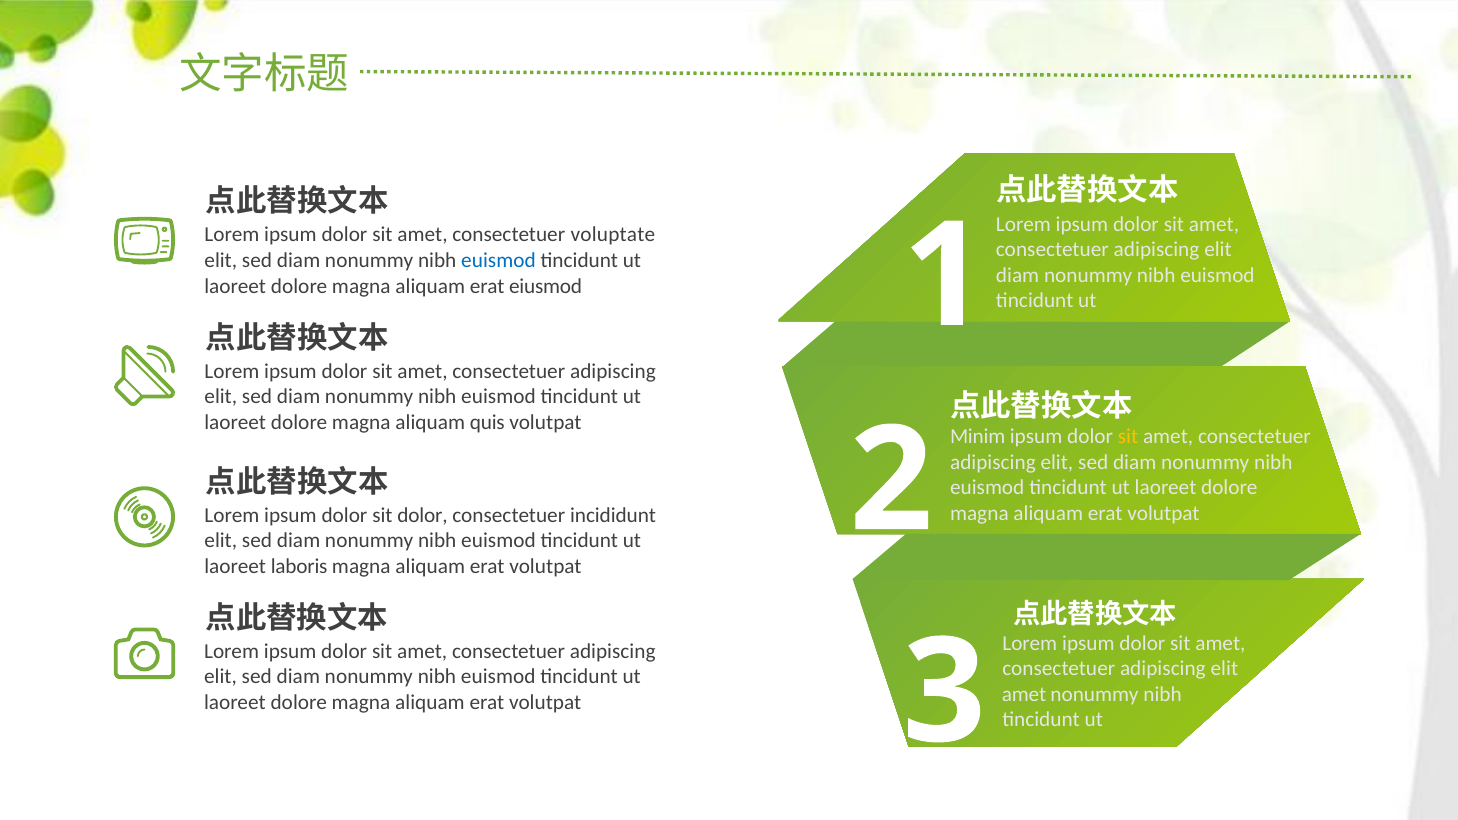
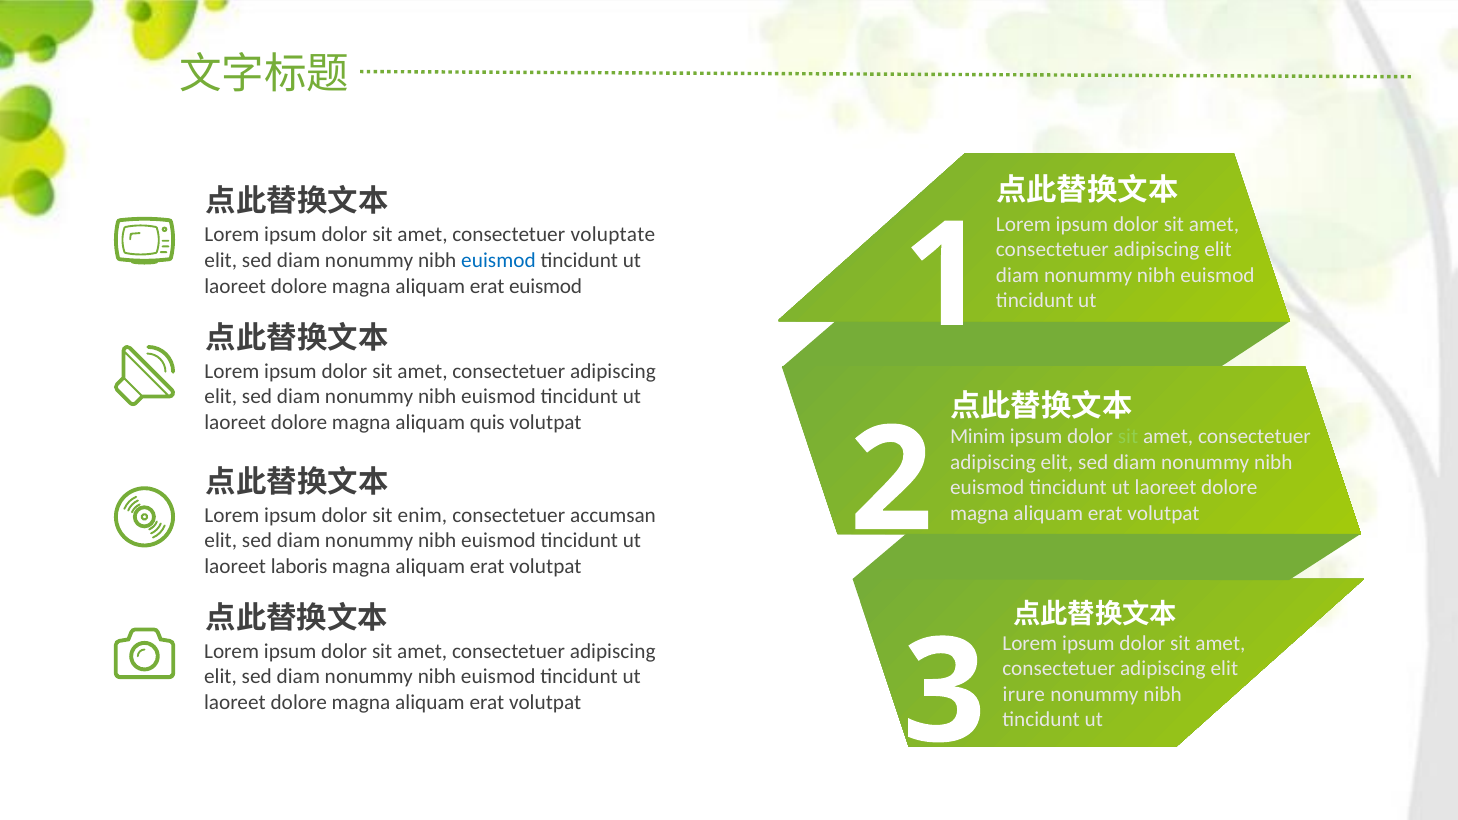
erat eiusmod: eiusmod -> euismod
sit at (1128, 437) colour: yellow -> light green
sit dolor: dolor -> enim
incididunt: incididunt -> accumsan
amet at (1024, 694): amet -> irure
